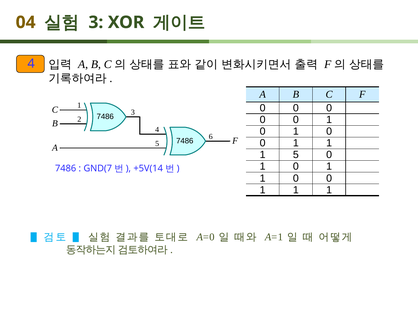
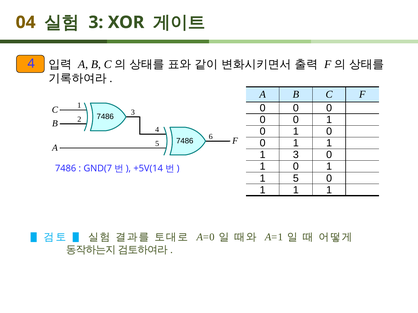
1 5: 5 -> 3
0 at (296, 179): 0 -> 5
